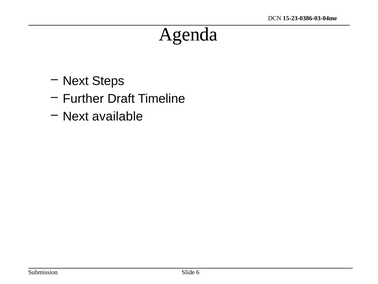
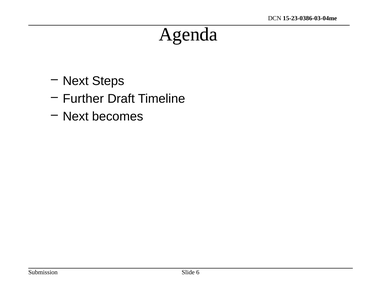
available: available -> becomes
